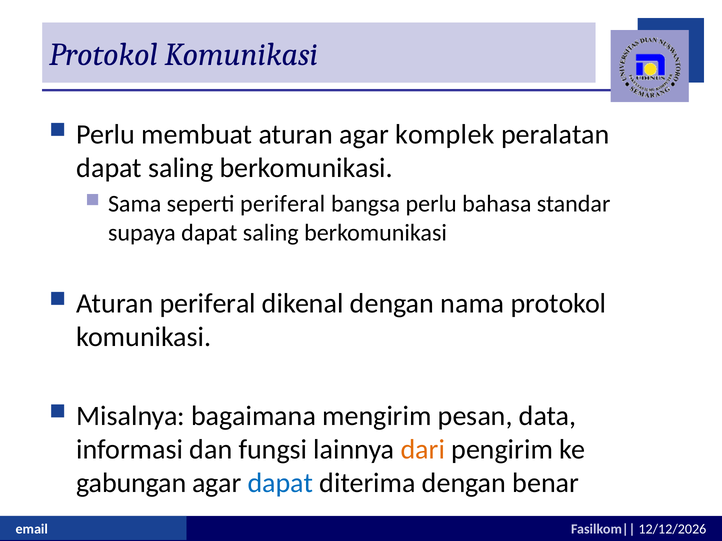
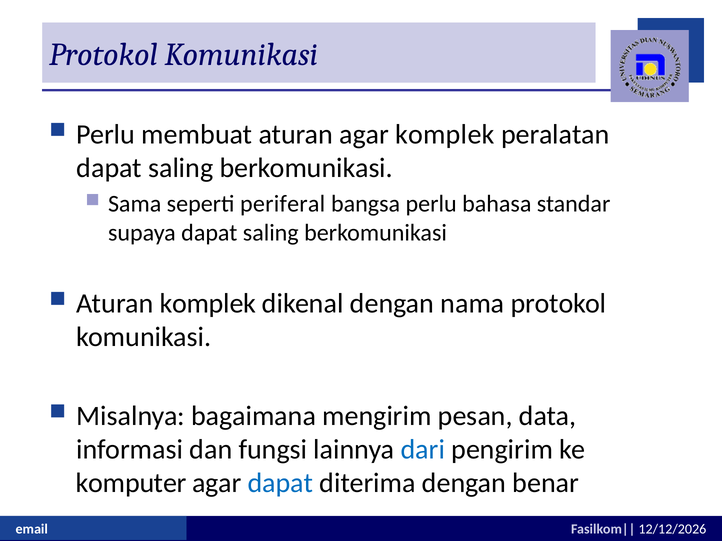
Aturan periferal: periferal -> komplek
dari colour: orange -> blue
gabungan: gabungan -> komputer
